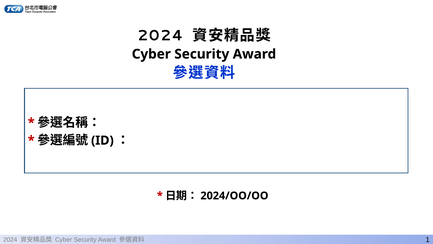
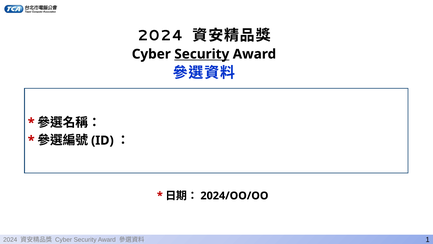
Security at (202, 54) underline: none -> present
